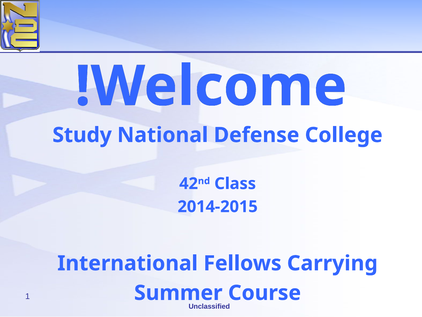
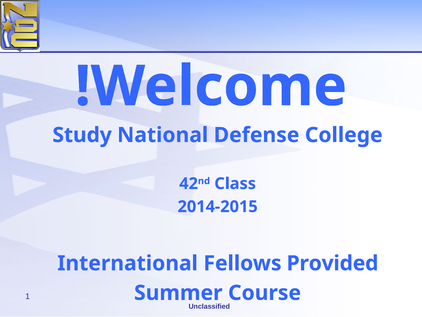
Carrying: Carrying -> Provided
